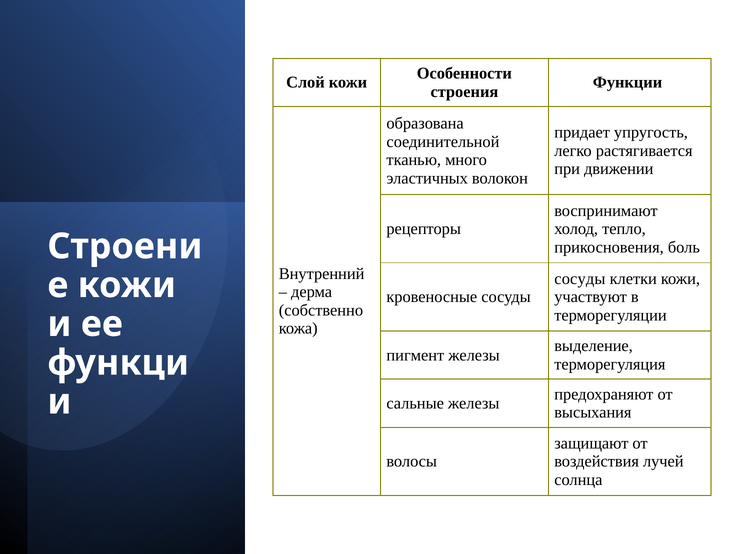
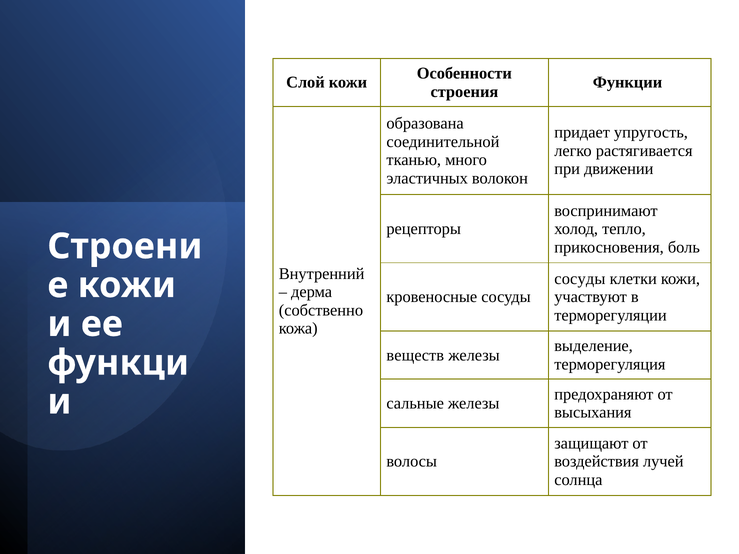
пигмент: пигмент -> веществ
